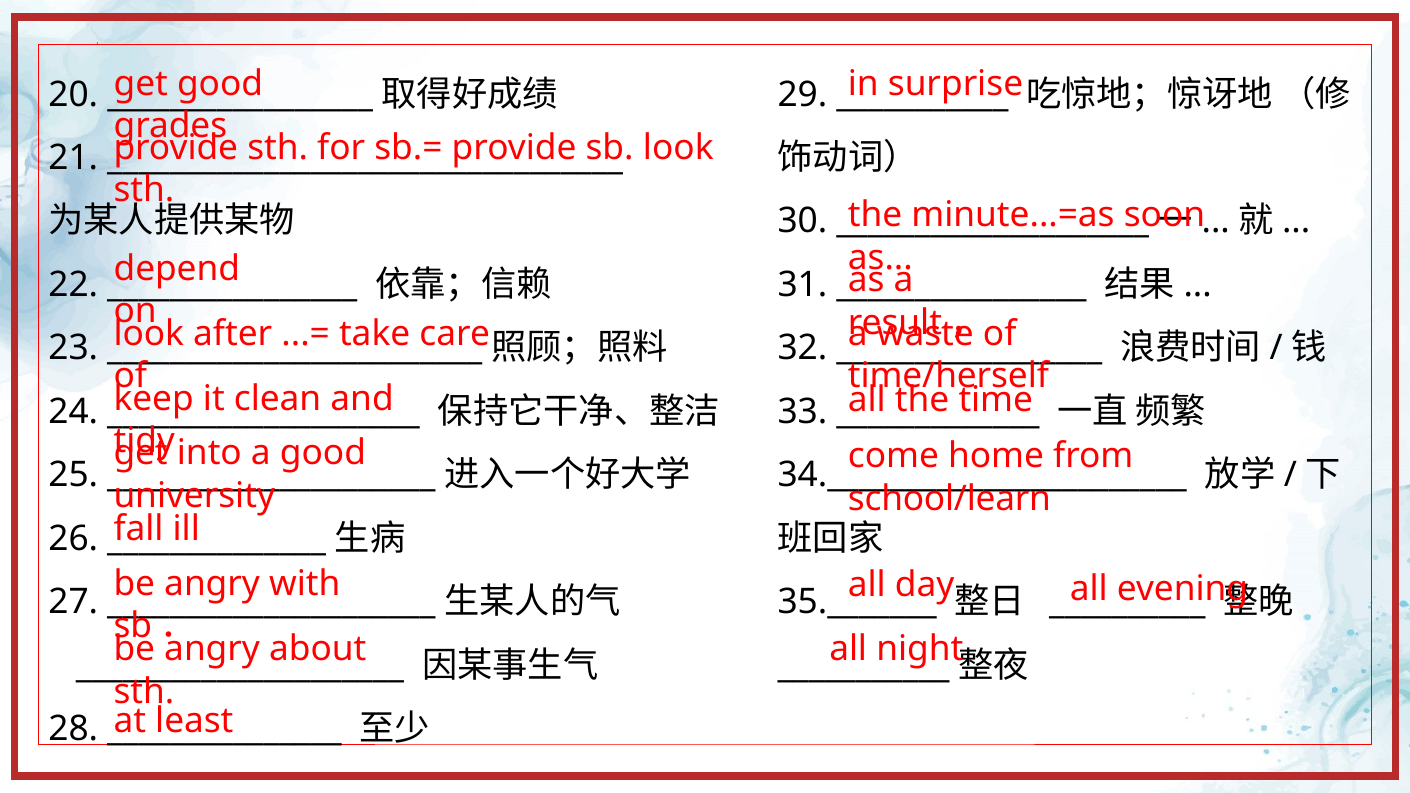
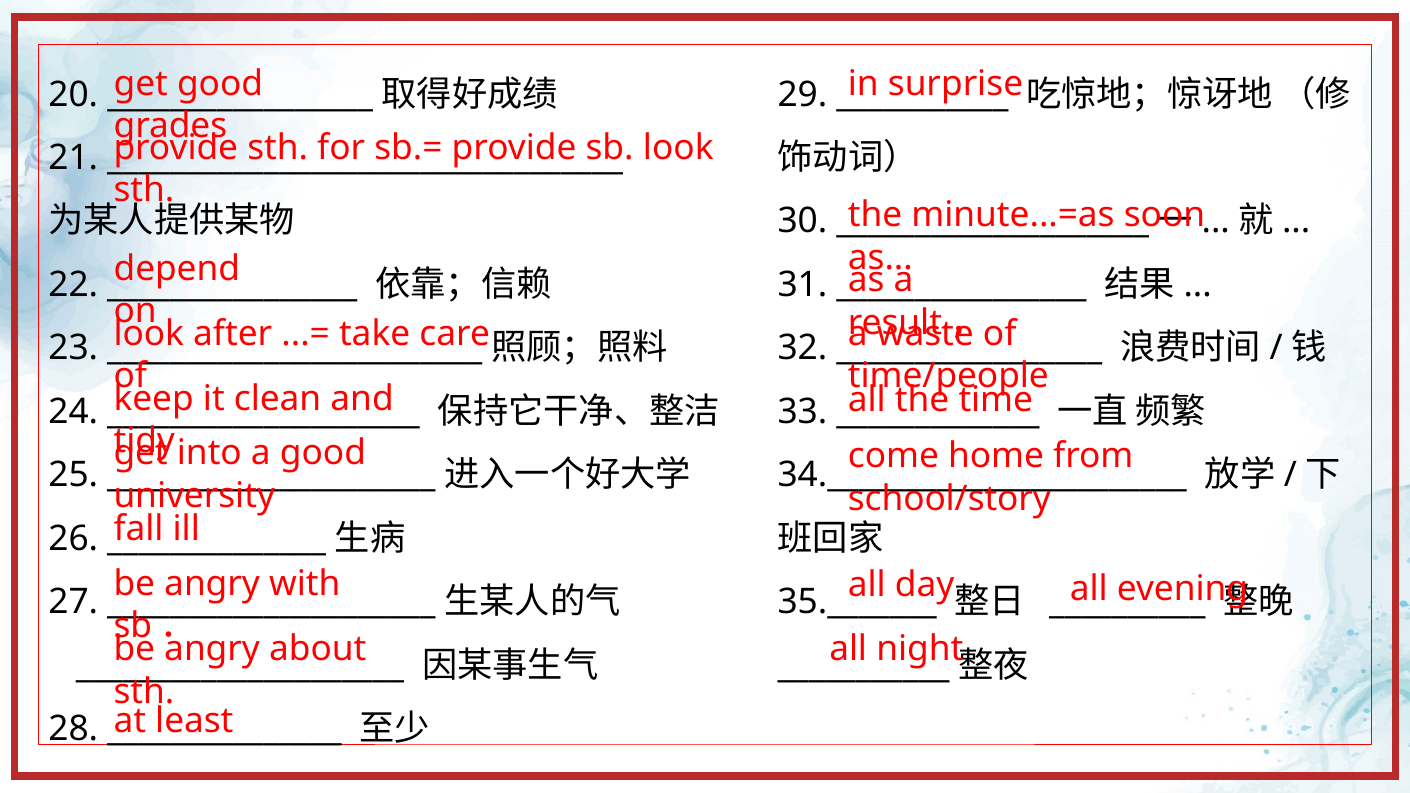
time/herself: time/herself -> time/people
school/learn: school/learn -> school/story
